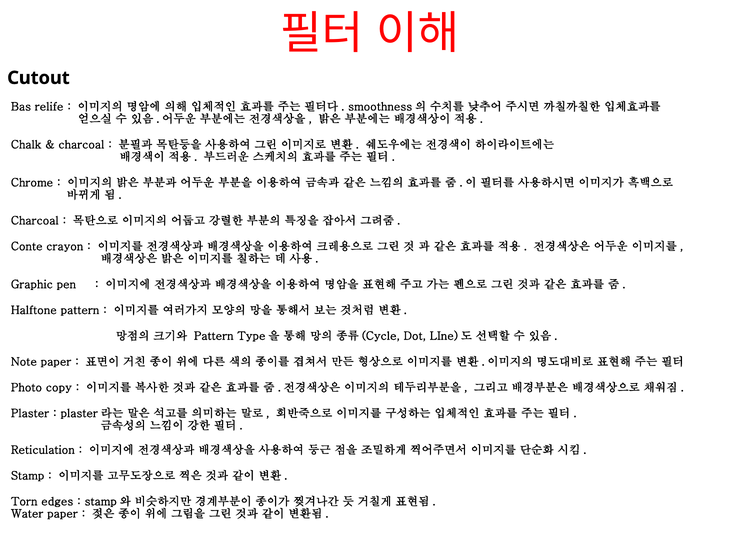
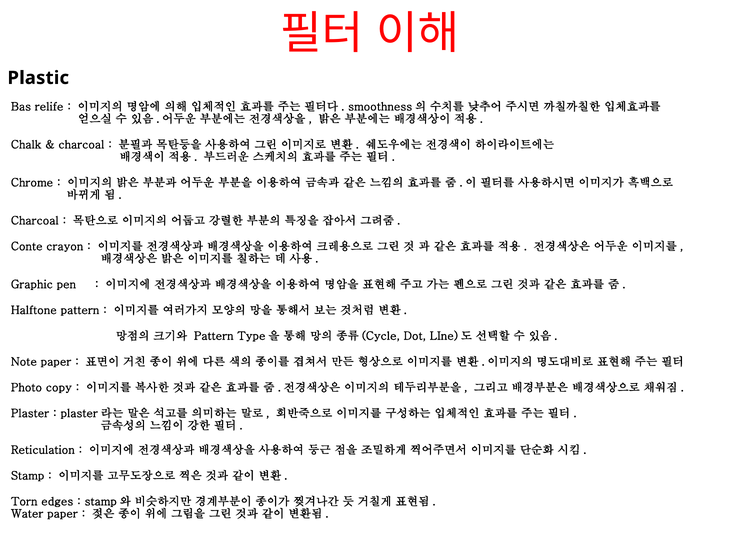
Cutout: Cutout -> Plastic
